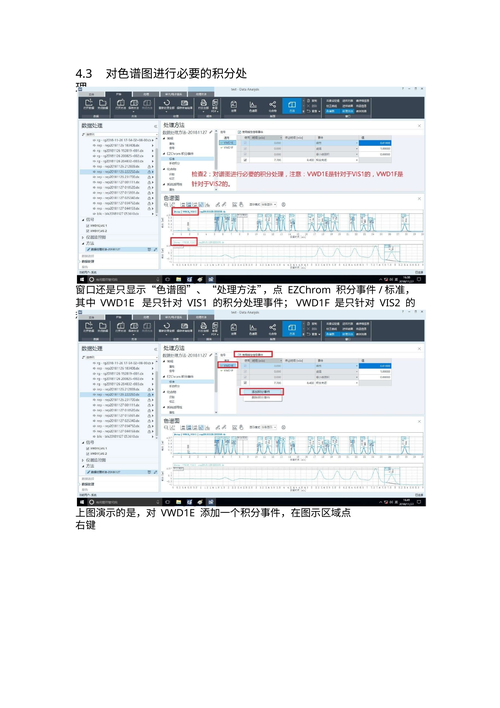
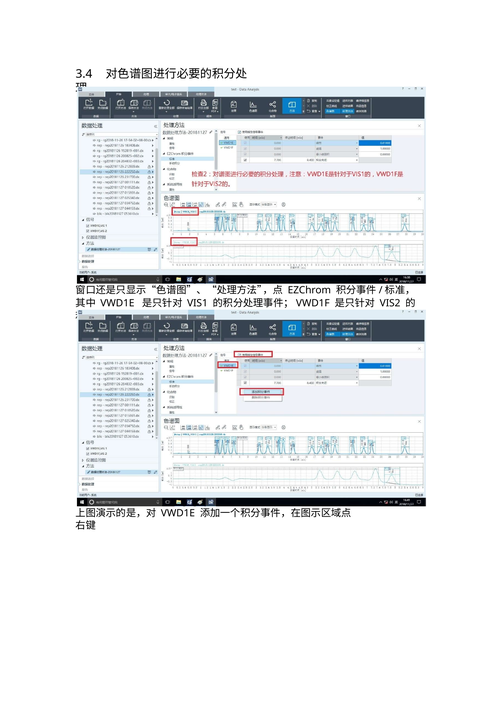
4.3: 4.3 -> 3.4
